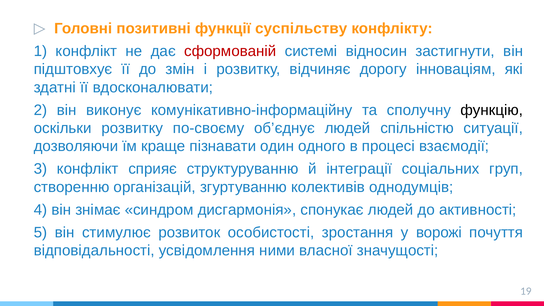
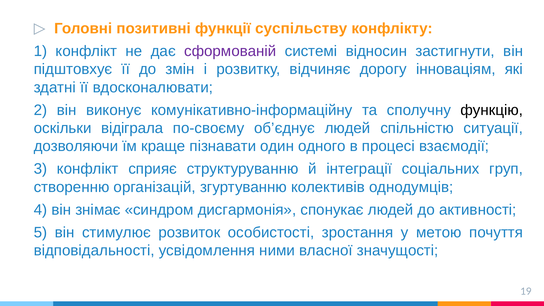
сформованій colour: red -> purple
оскільки розвитку: розвитку -> відіграла
ворожі: ворожі -> метою
